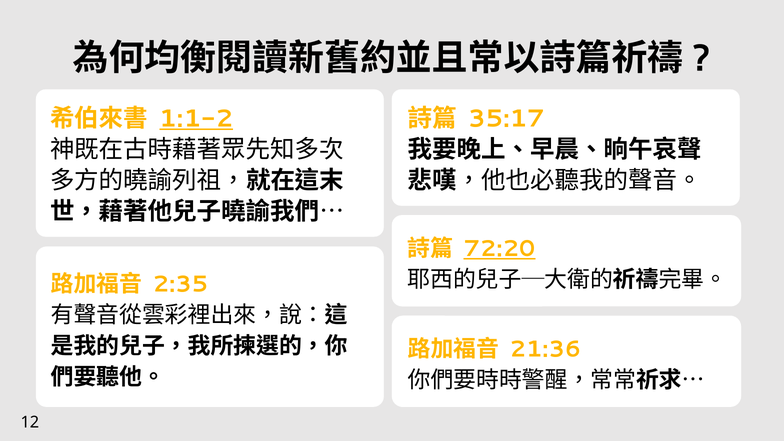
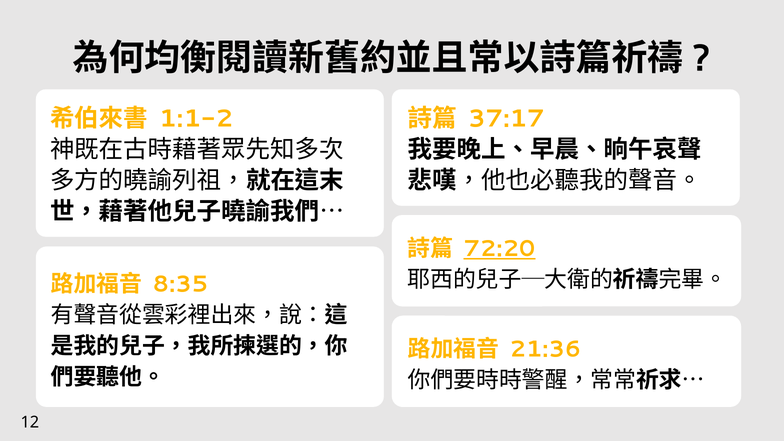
1:1-2 underline: present -> none
35:17: 35:17 -> 37:17
2:35: 2:35 -> 8:35
